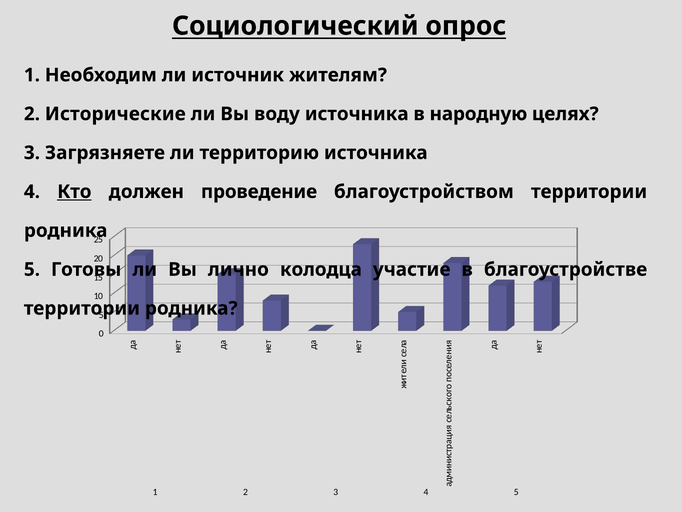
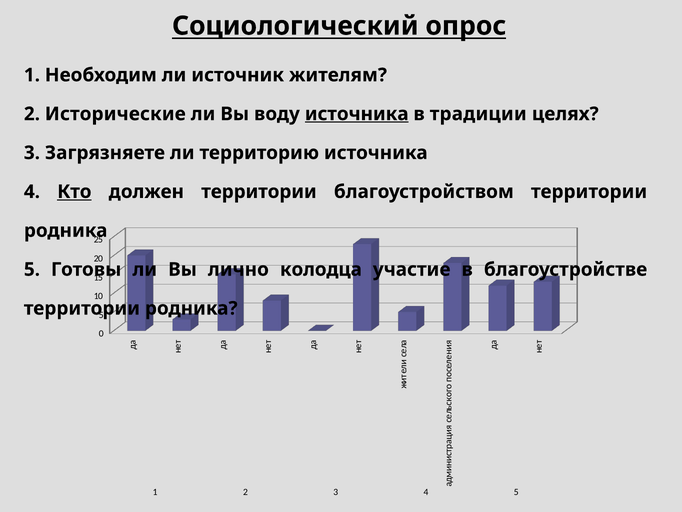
источника at (357, 114) underline: none -> present
народную: народную -> традиции
должен проведение: проведение -> территории
